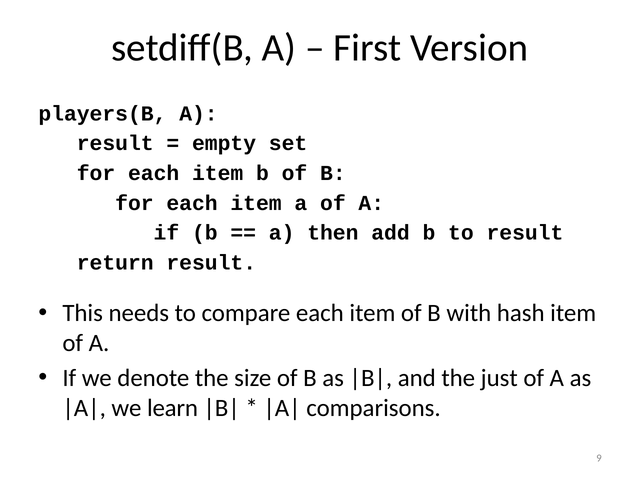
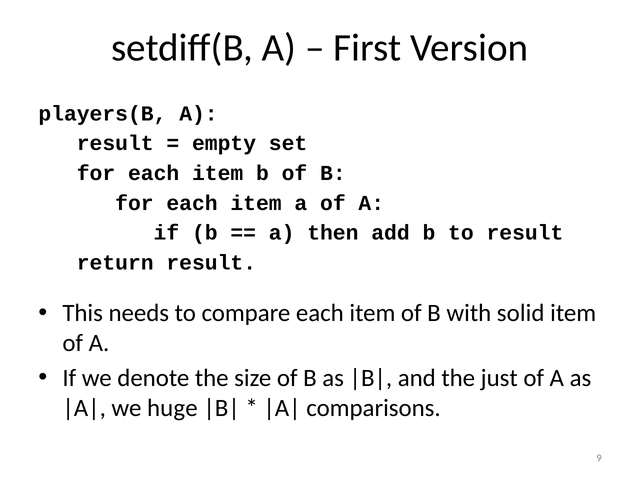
hash: hash -> solid
learn: learn -> huge
